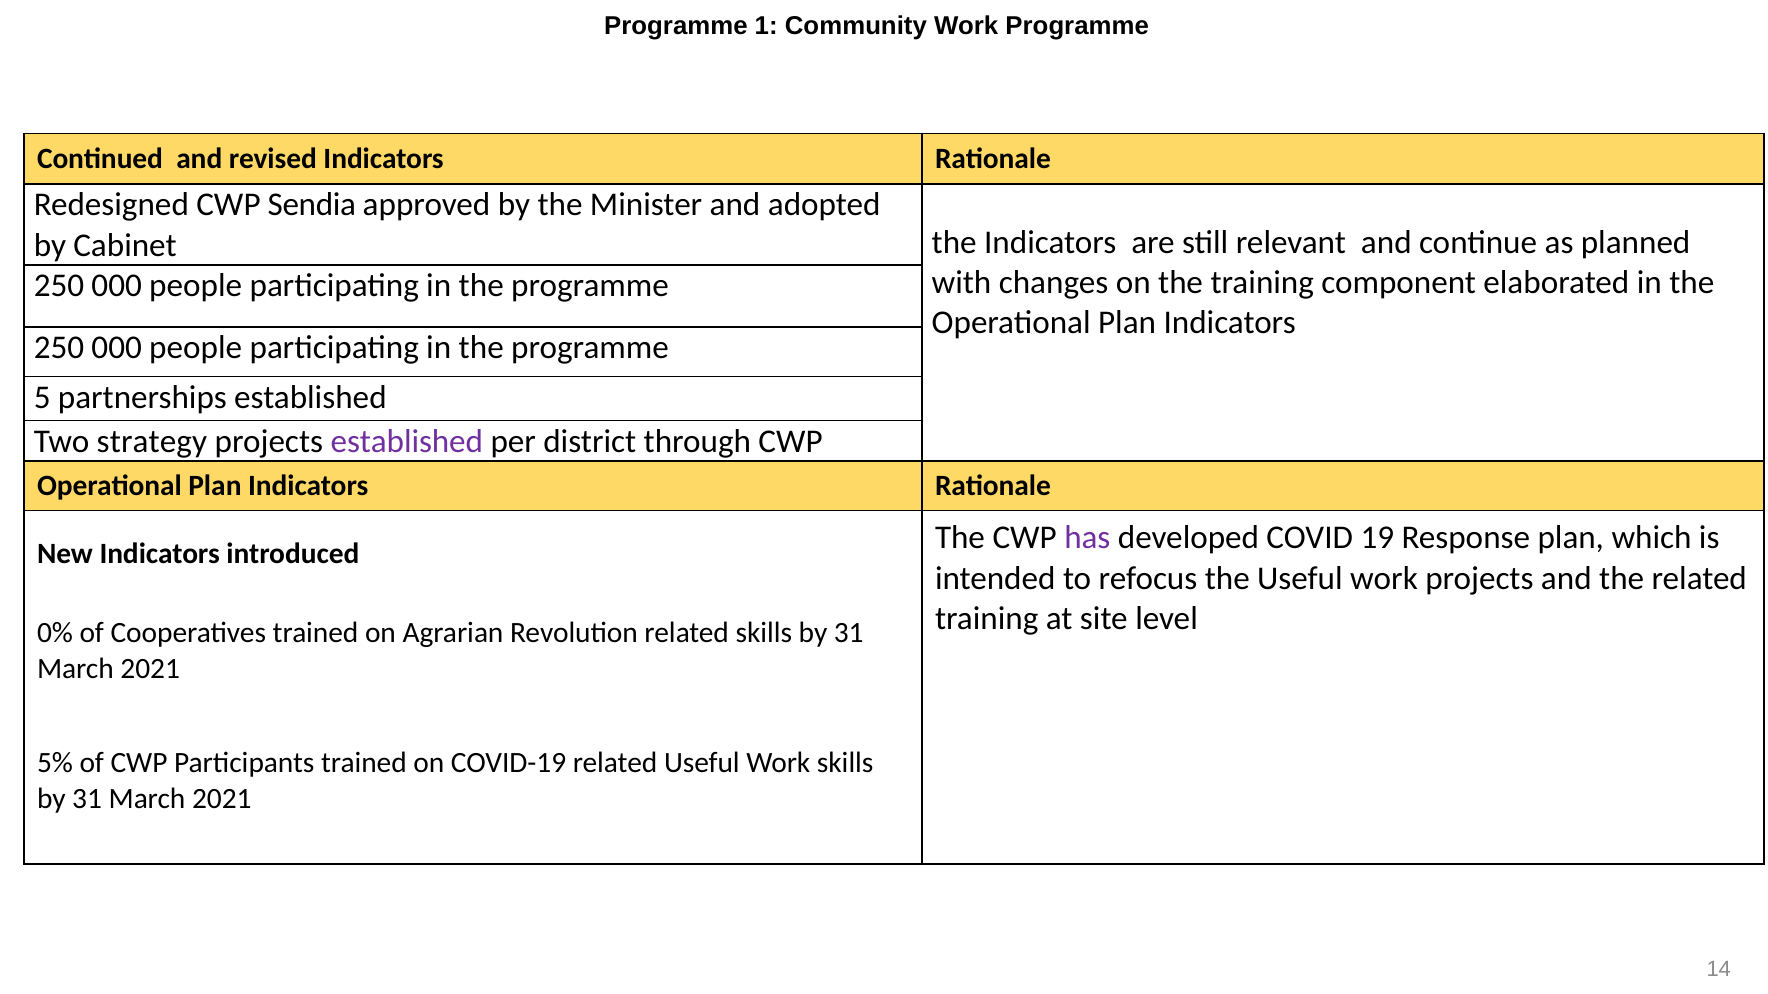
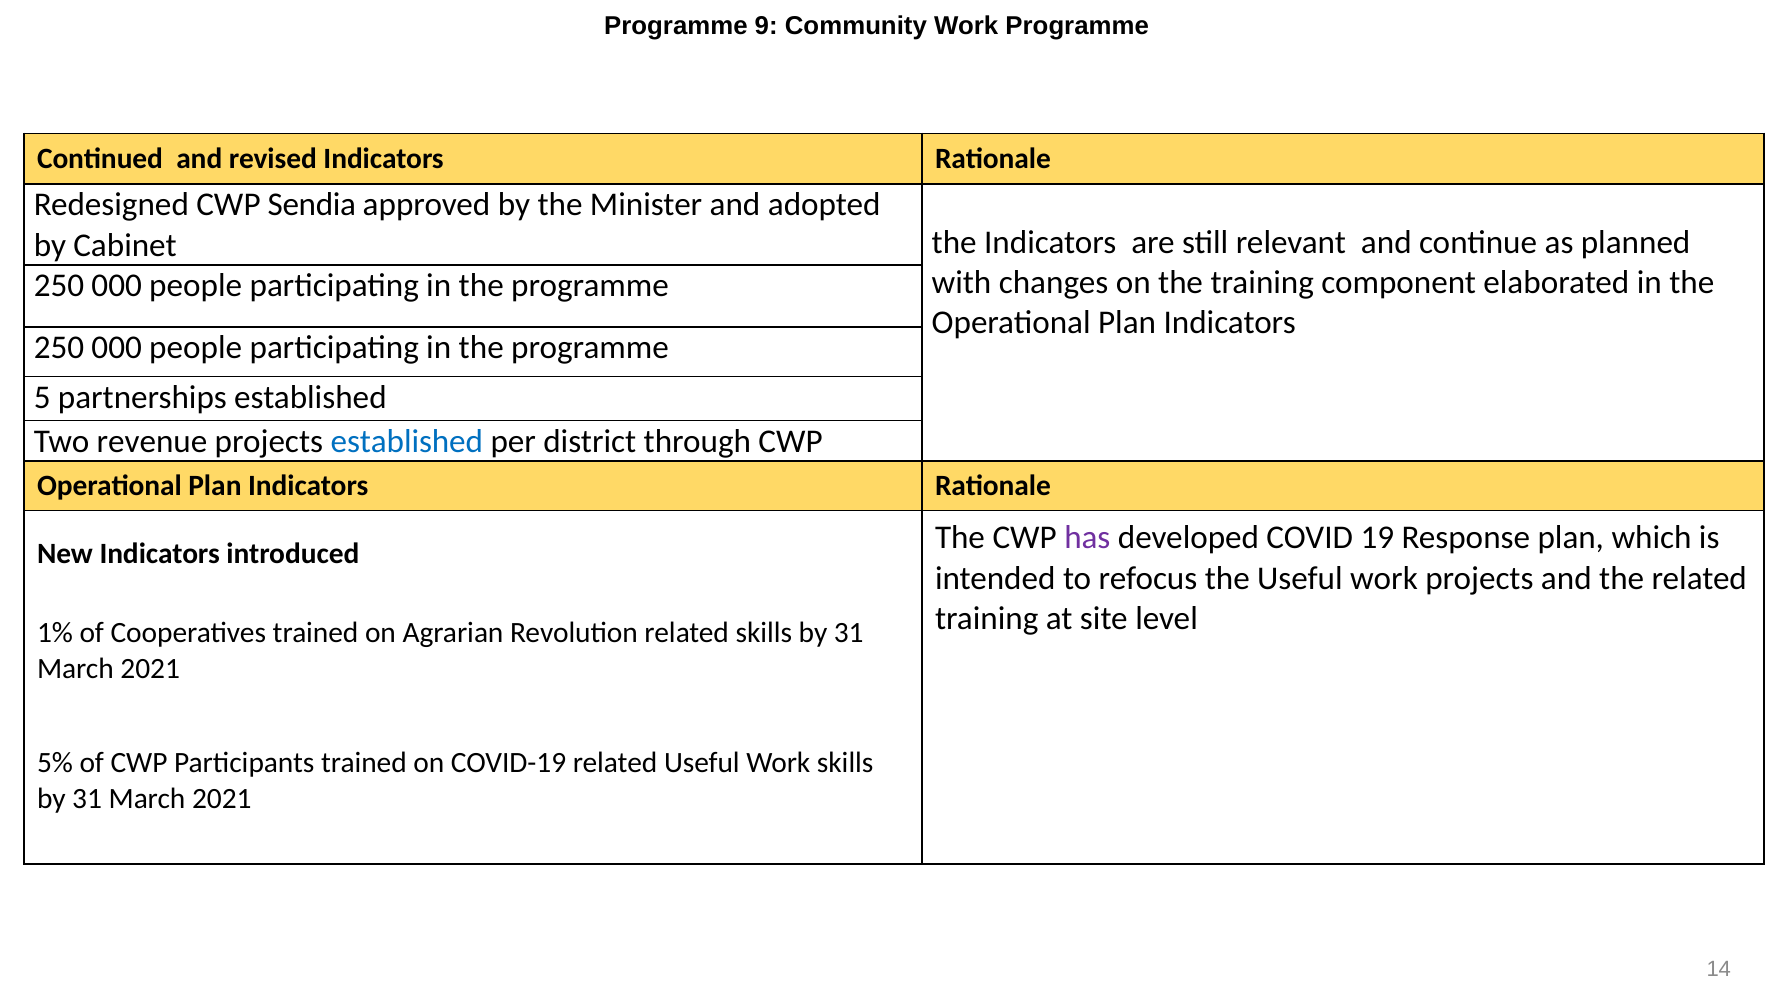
1: 1 -> 9
strategy: strategy -> revenue
established at (407, 441) colour: purple -> blue
0%: 0% -> 1%
